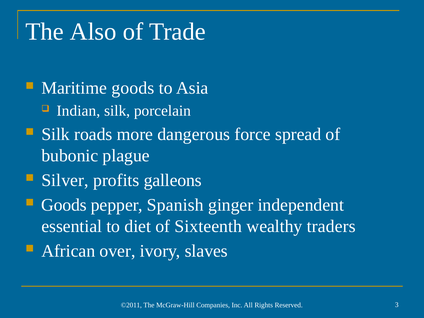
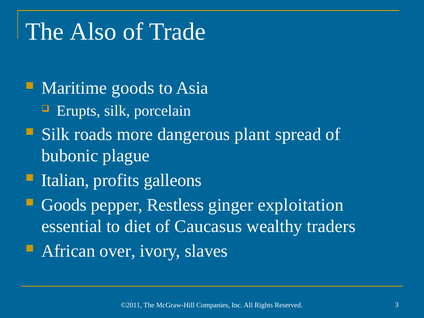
Indian: Indian -> Erupts
force: force -> plant
Silver: Silver -> Italian
Spanish: Spanish -> Restless
independent: independent -> exploitation
Sixteenth: Sixteenth -> Caucasus
